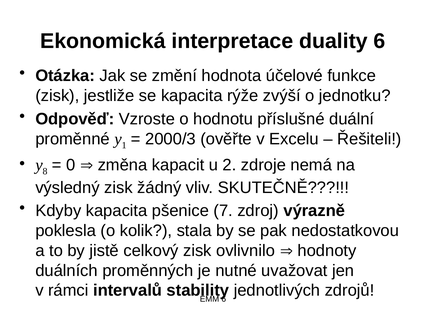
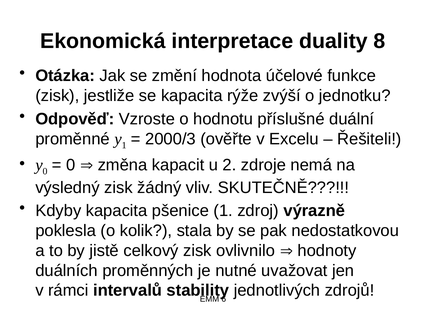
duality 6: 6 -> 8
8 at (45, 171): 8 -> 0
pšenice 7: 7 -> 1
